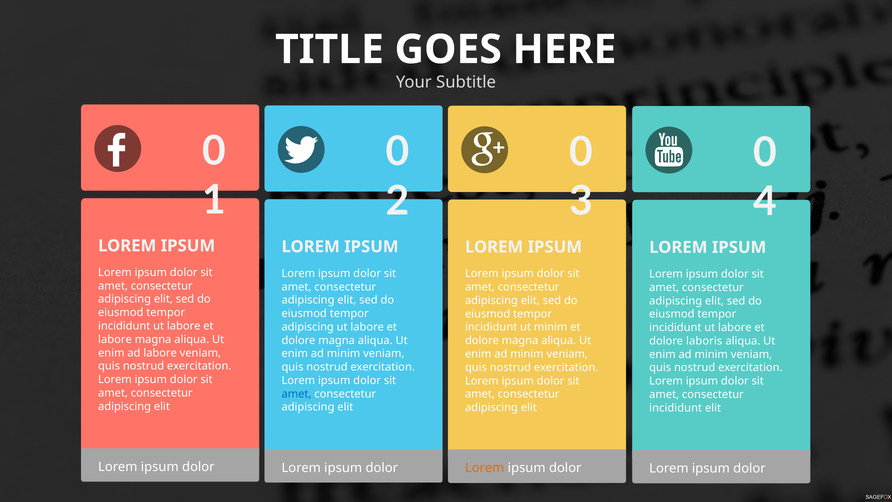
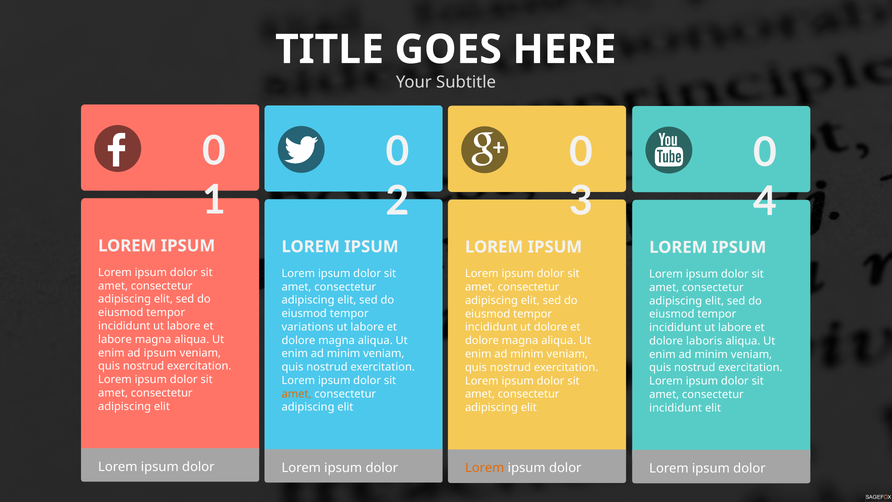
adipiscing at (308, 327): adipiscing -> variations
ut minim: minim -> dolore
ad labore: labore -> ipsum
amet at (297, 394) colour: blue -> orange
